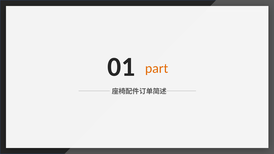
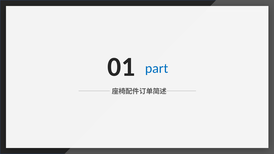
part colour: orange -> blue
